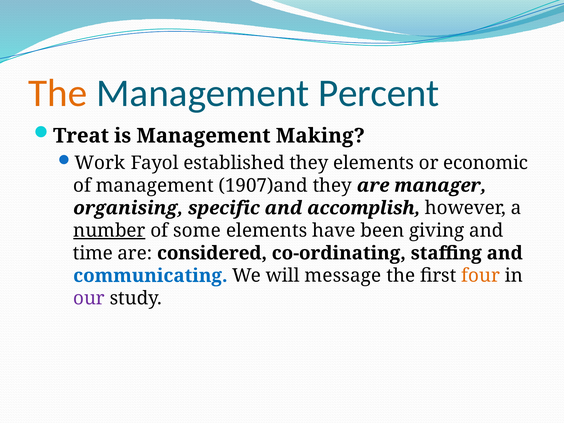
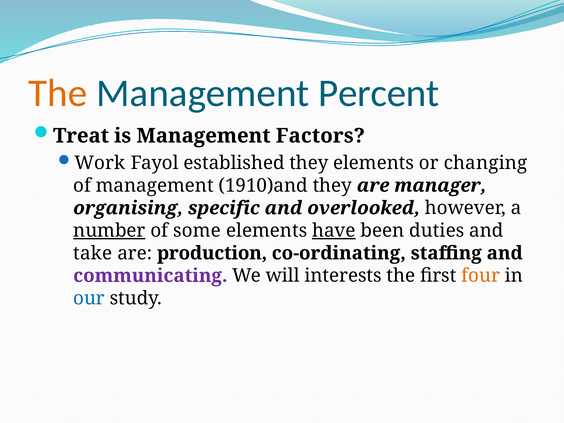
Making: Making -> Factors
economic: economic -> changing
1907)and: 1907)and -> 1910)and
accomplish: accomplish -> overlooked
have underline: none -> present
giving: giving -> duties
time: time -> take
considered: considered -> production
communicating colour: blue -> purple
message: message -> interests
our colour: purple -> blue
